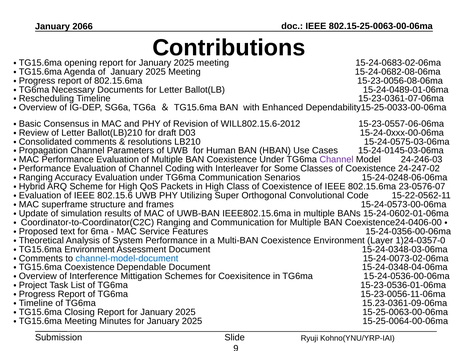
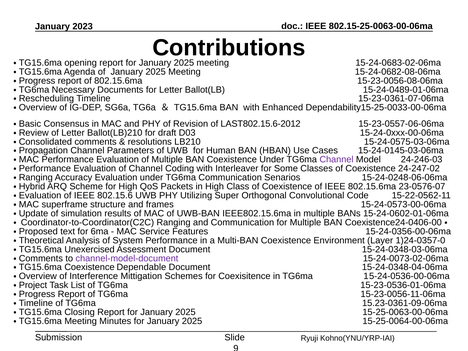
2066: 2066 -> 2023
WILL802.15.6-2012: WILL802.15.6-2012 -> LAST802.15.6-2012
Environment at (90, 249): Environment -> Unexercised
channel-model-document colour: blue -> purple
